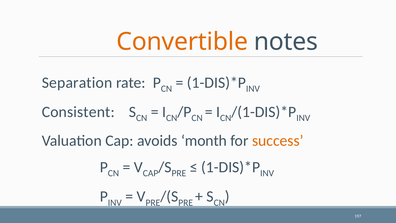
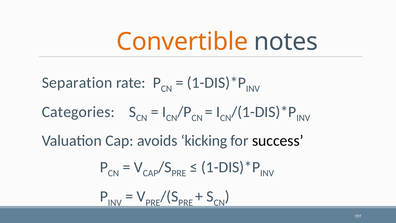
Consistent: Consistent -> Categories
month: month -> kicking
success colour: orange -> black
